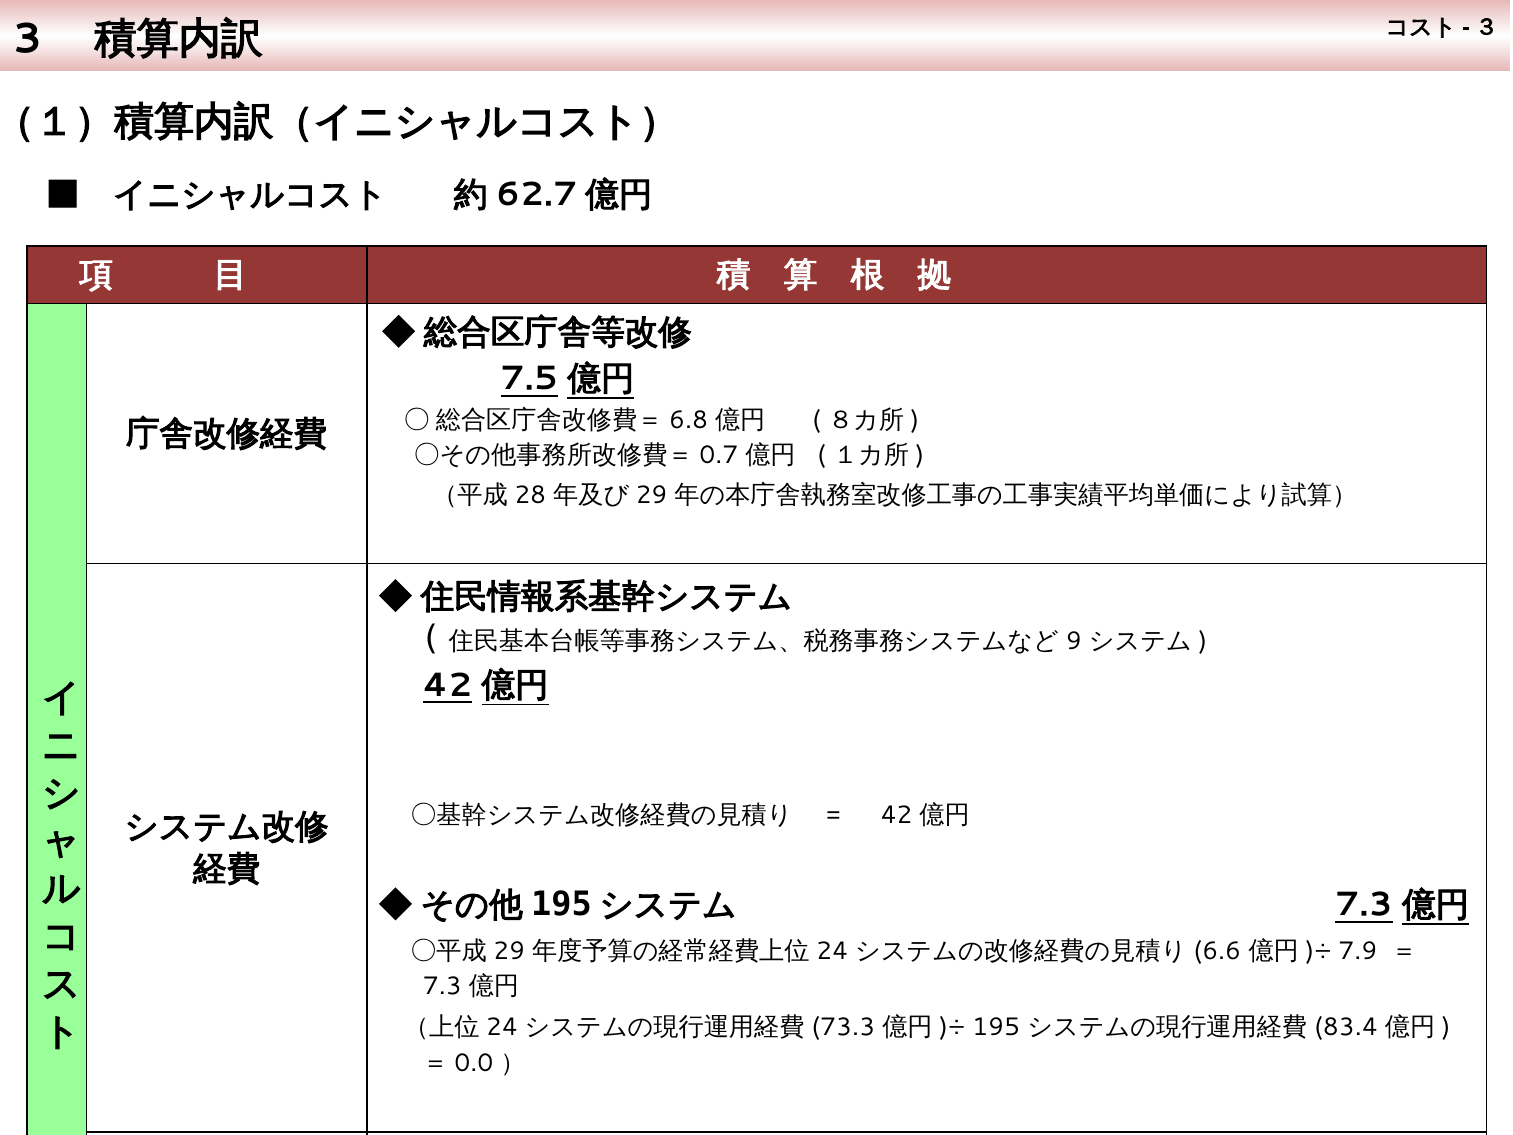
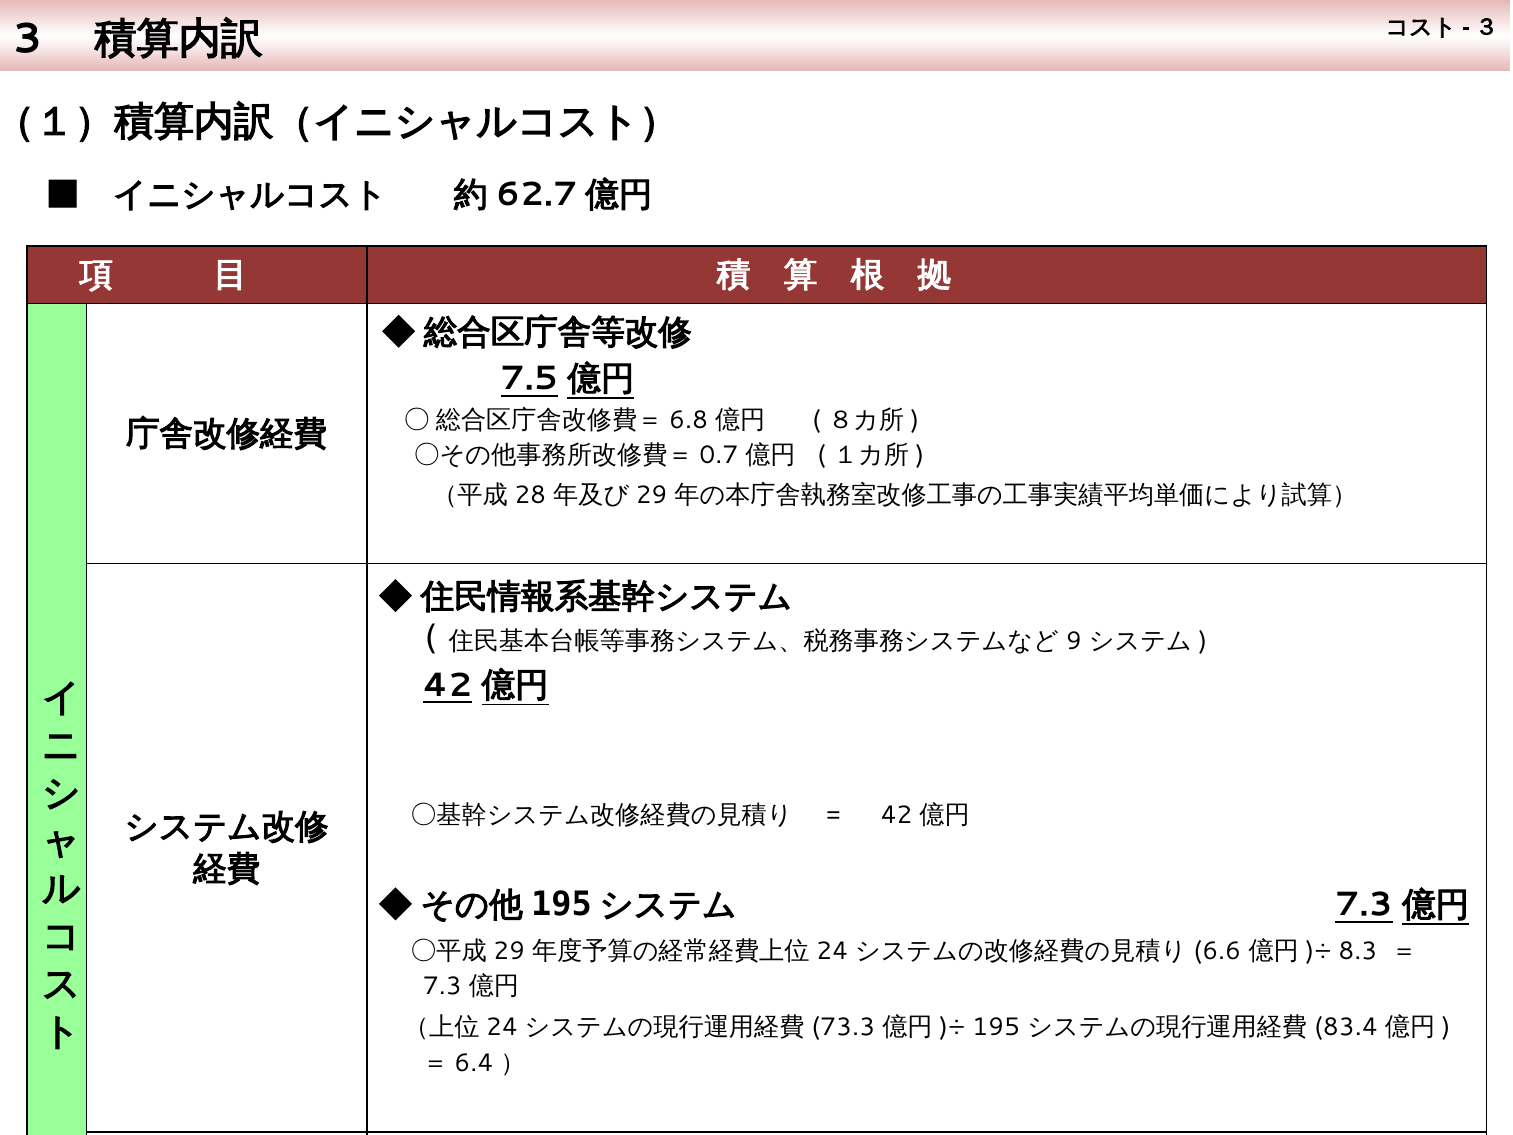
7.9: 7.9 -> 8.3
0.0: 0.0 -> 6.4
